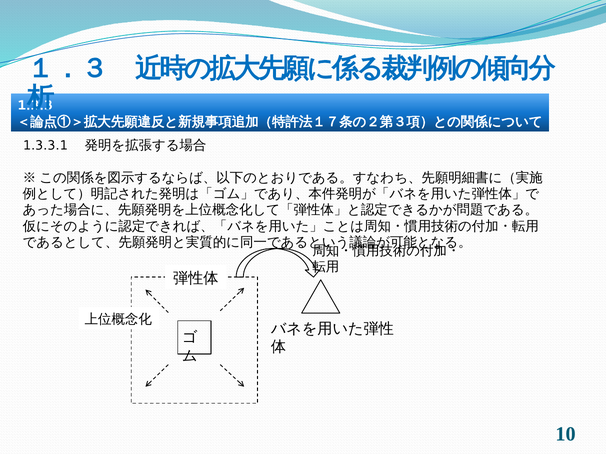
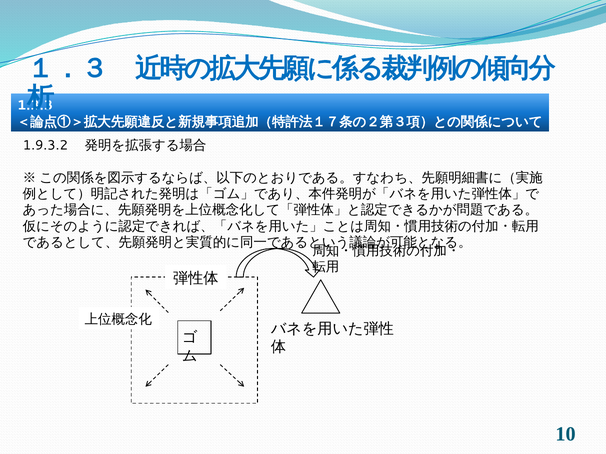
1.3.3.1: 1.3.3.1 -> 1.9.3.2
